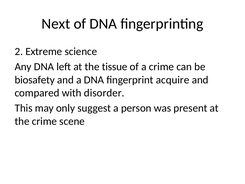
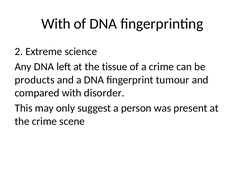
Next at (56, 24): Next -> With
biosafety: biosafety -> products
acquire: acquire -> tumour
